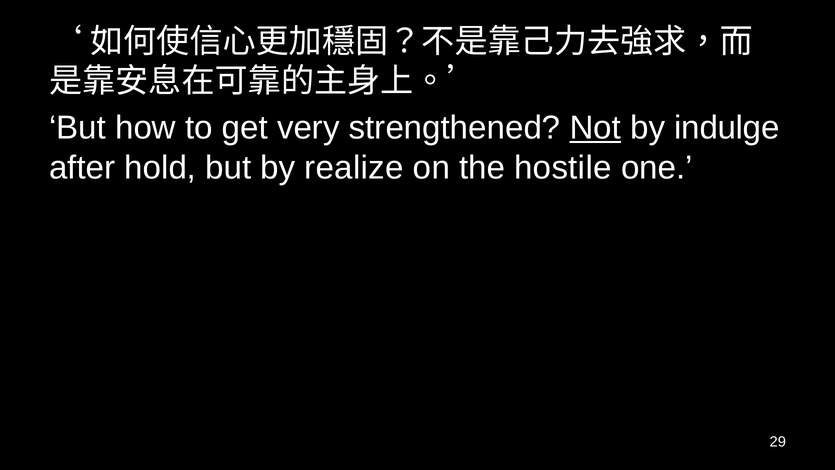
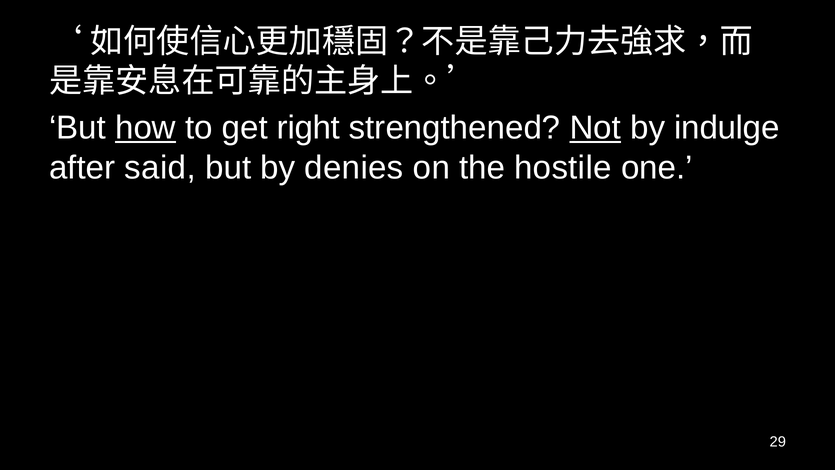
how underline: none -> present
very: very -> right
hold: hold -> said
realize: realize -> denies
